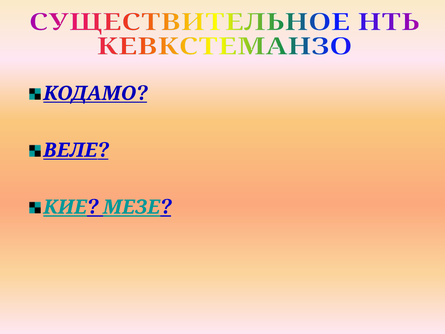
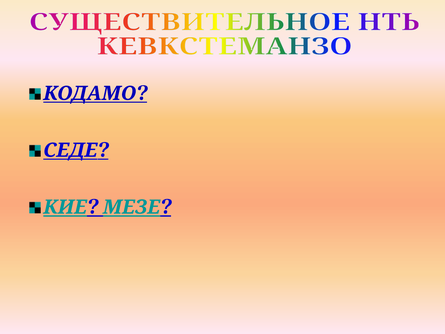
ВЕЛЕ: ВЕЛЕ -> СЕДЕ
